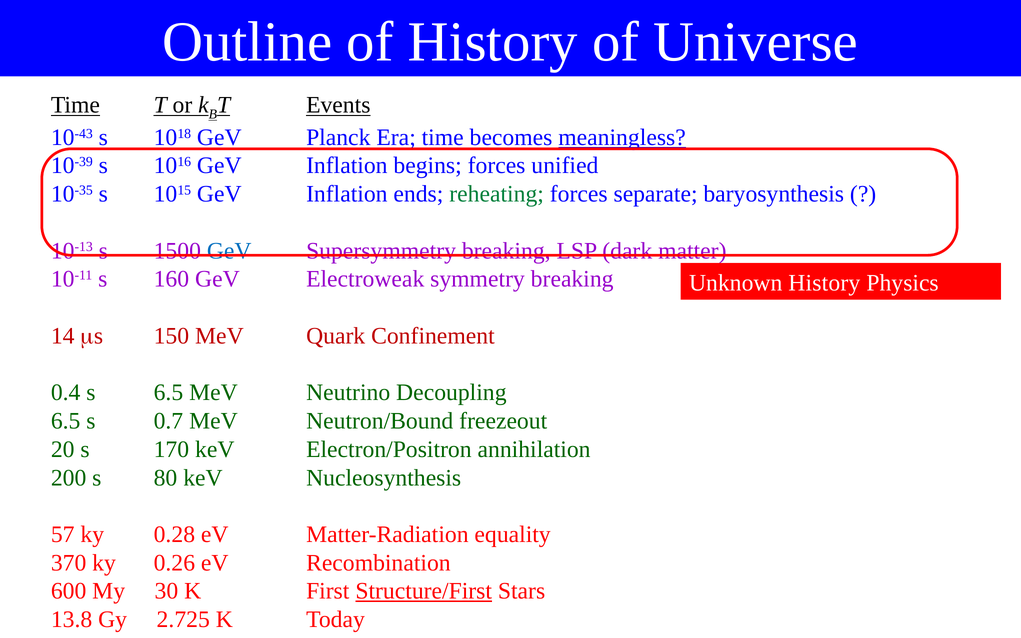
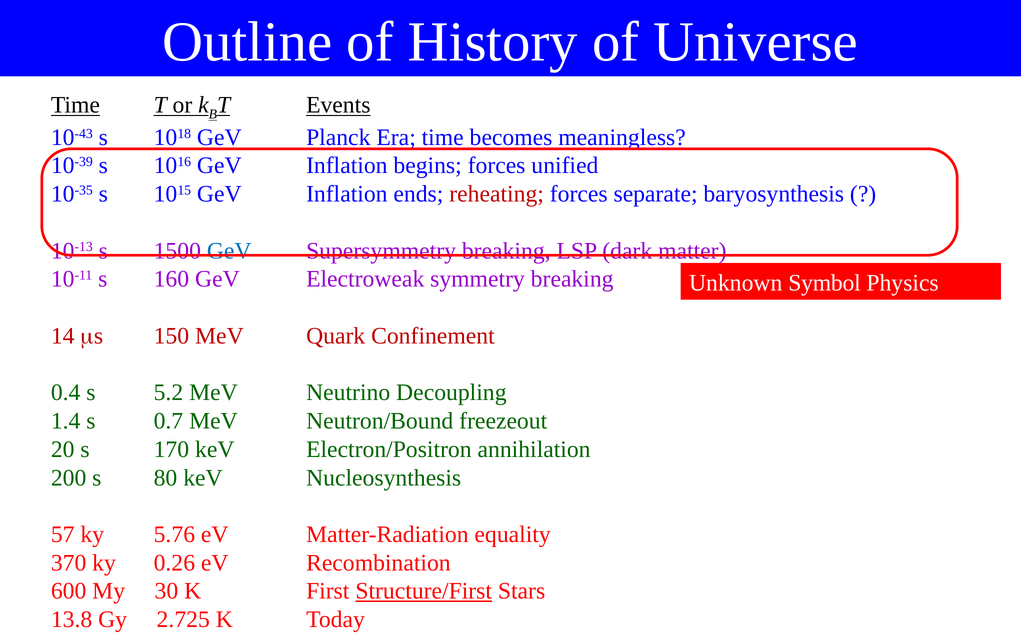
meaningless underline: present -> none
reheating colour: green -> red
Unknown History: History -> Symbol
s 6.5: 6.5 -> 5.2
6.5 at (66, 421): 6.5 -> 1.4
0.28: 0.28 -> 5.76
